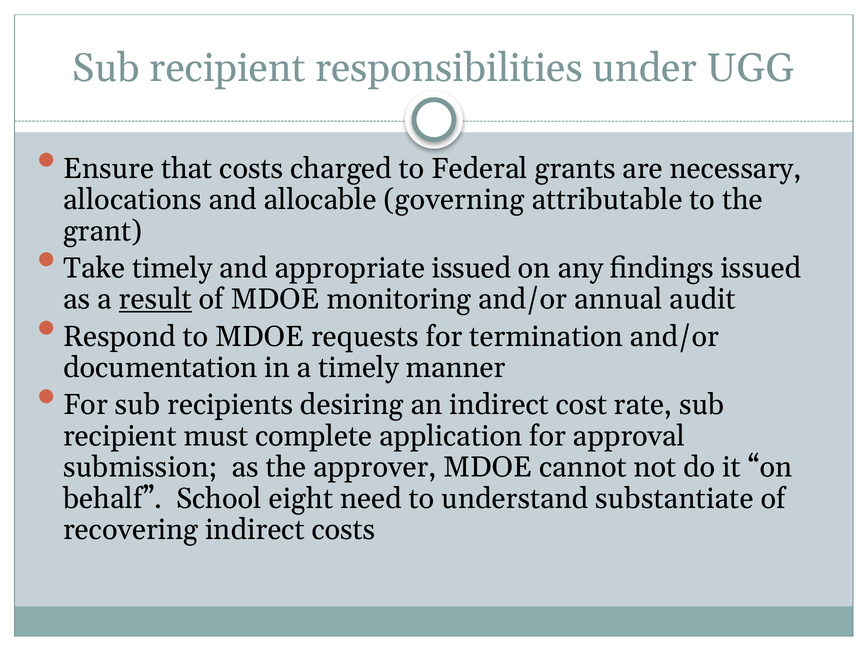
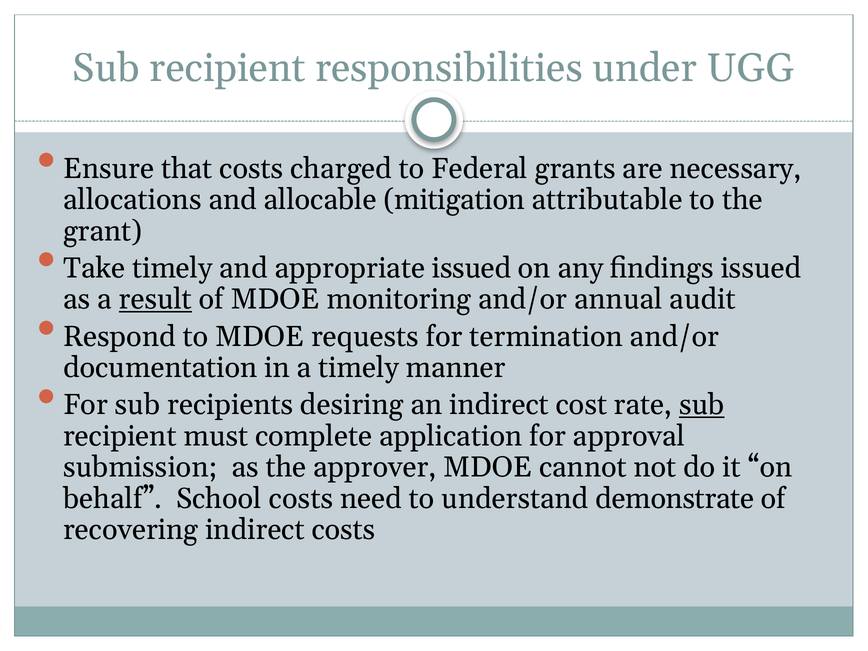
governing: governing -> mitigation
sub at (702, 405) underline: none -> present
School eight: eight -> costs
substantiate: substantiate -> demonstrate
